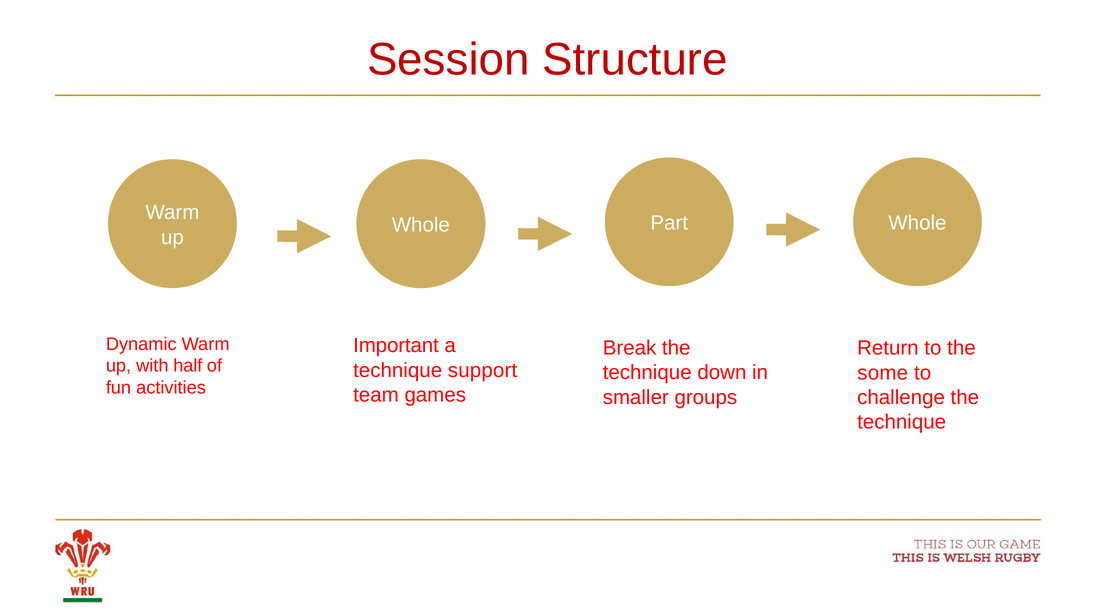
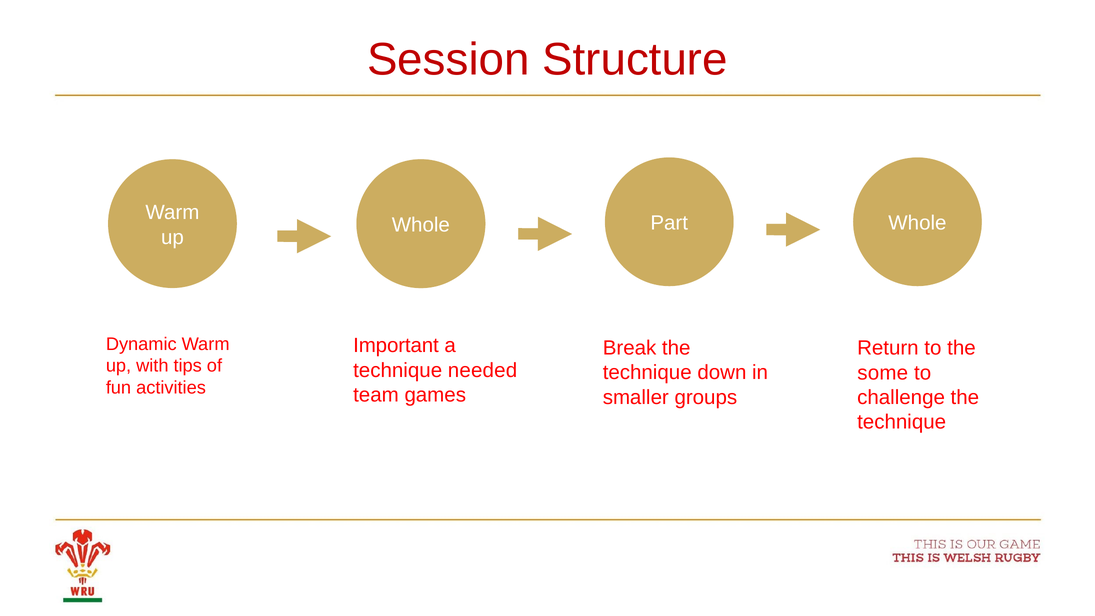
half: half -> tips
support: support -> needed
